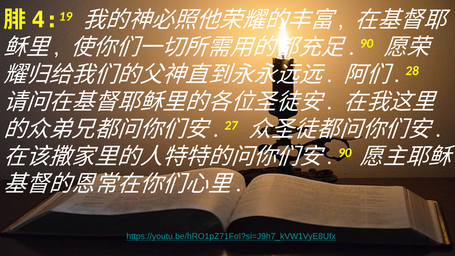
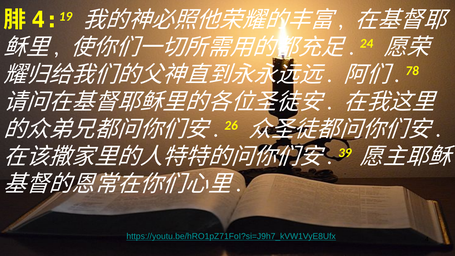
90 at (367, 44): 90 -> 24
28: 28 -> 78
27: 27 -> 26
90 at (345, 153): 90 -> 39
